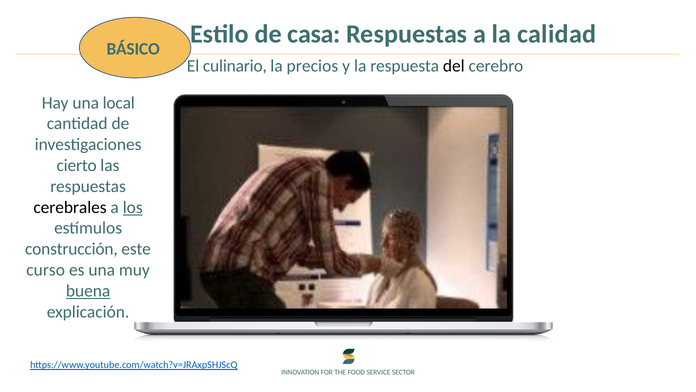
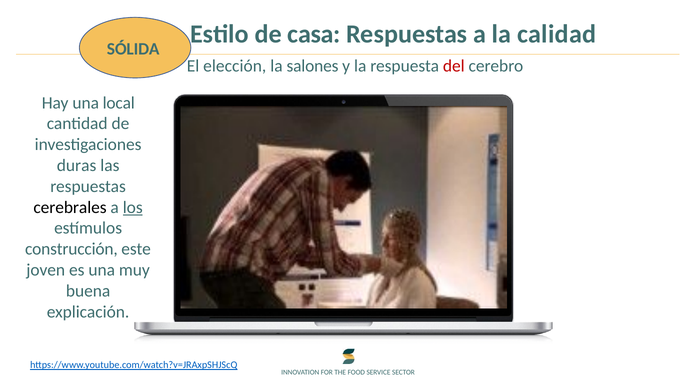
BÁSICO: BÁSICO -> SÓLIDA
culinario: culinario -> elección
precios: precios -> salones
del colour: black -> red
cierto: cierto -> duras
curso: curso -> joven
buena underline: present -> none
